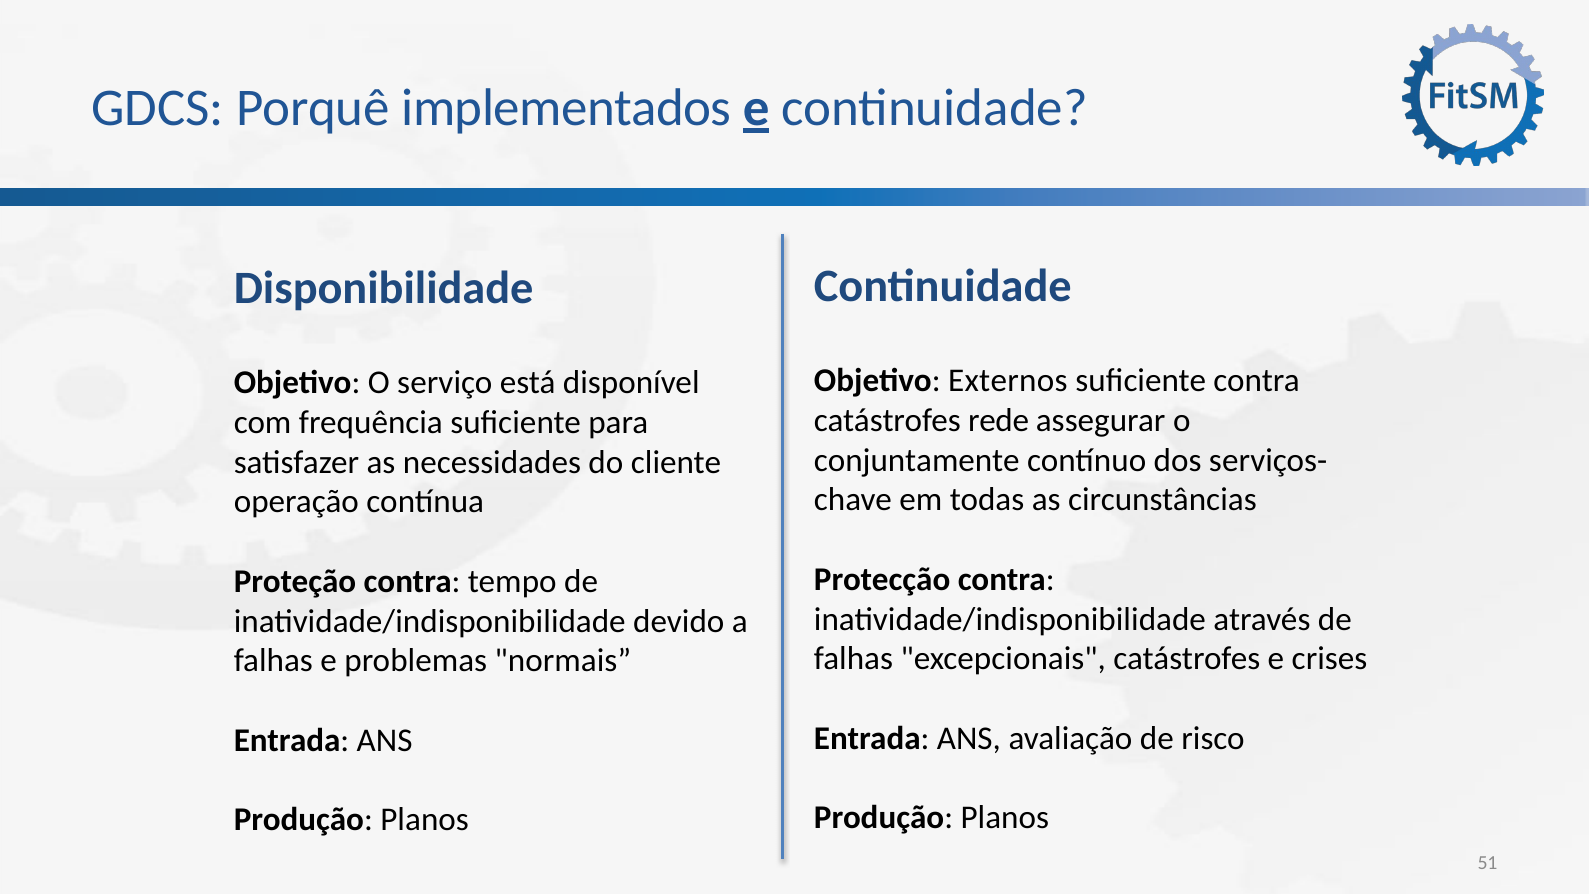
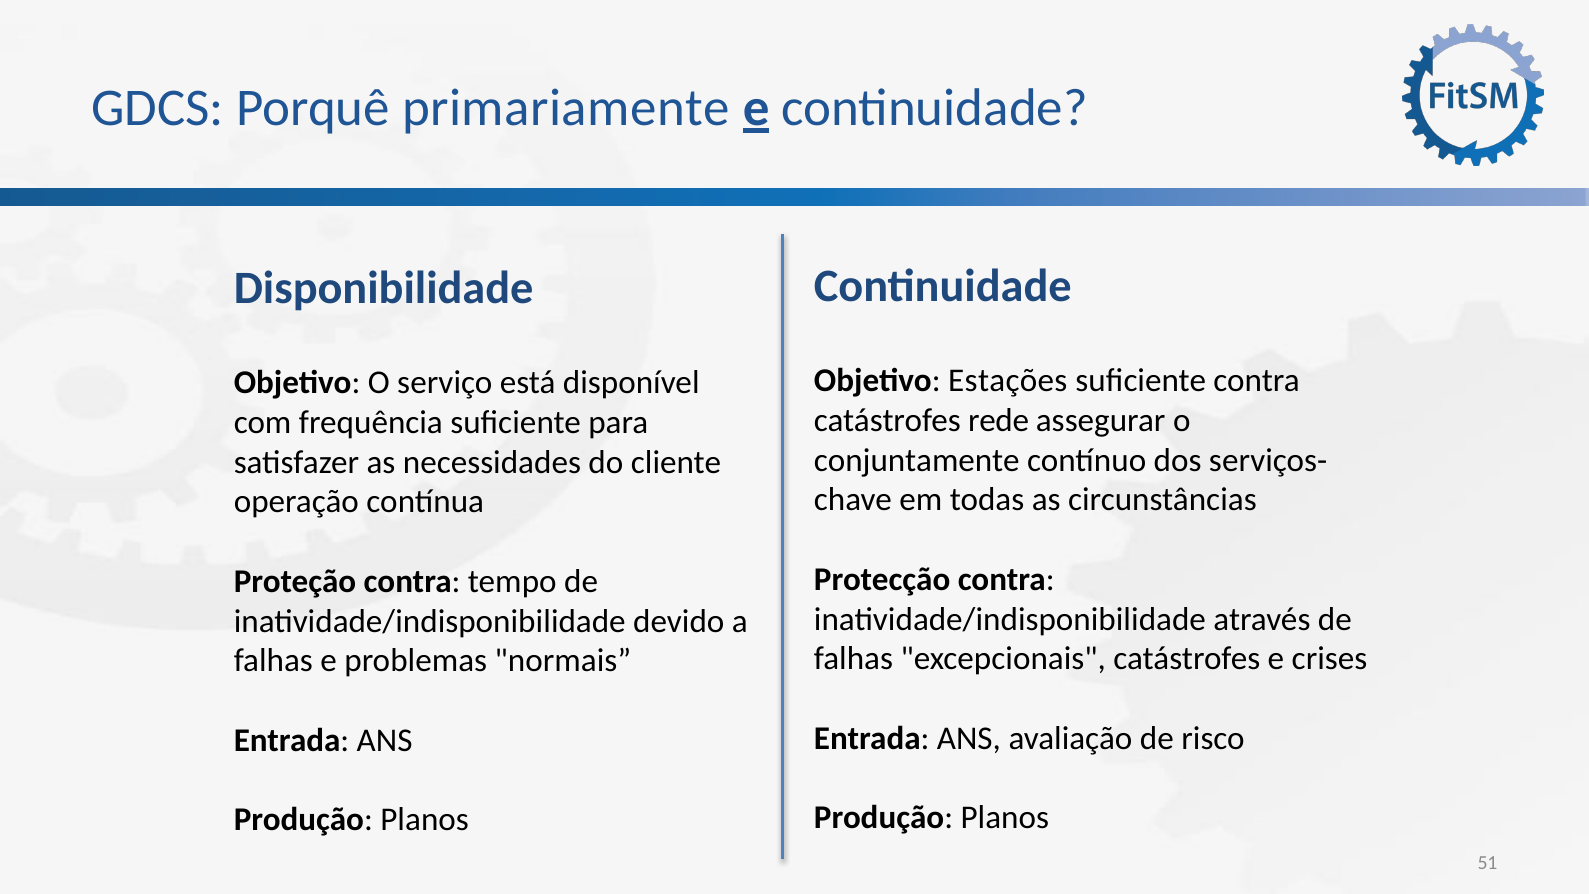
implementados: implementados -> primariamente
Externos: Externos -> Estações
